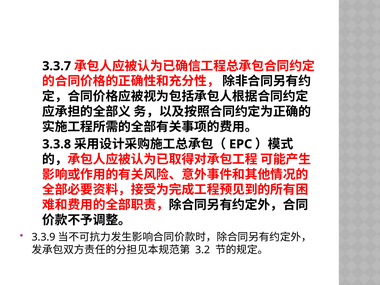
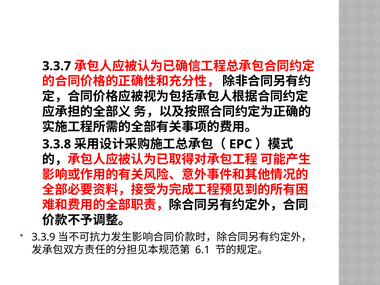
3.2: 3.2 -> 6.1
